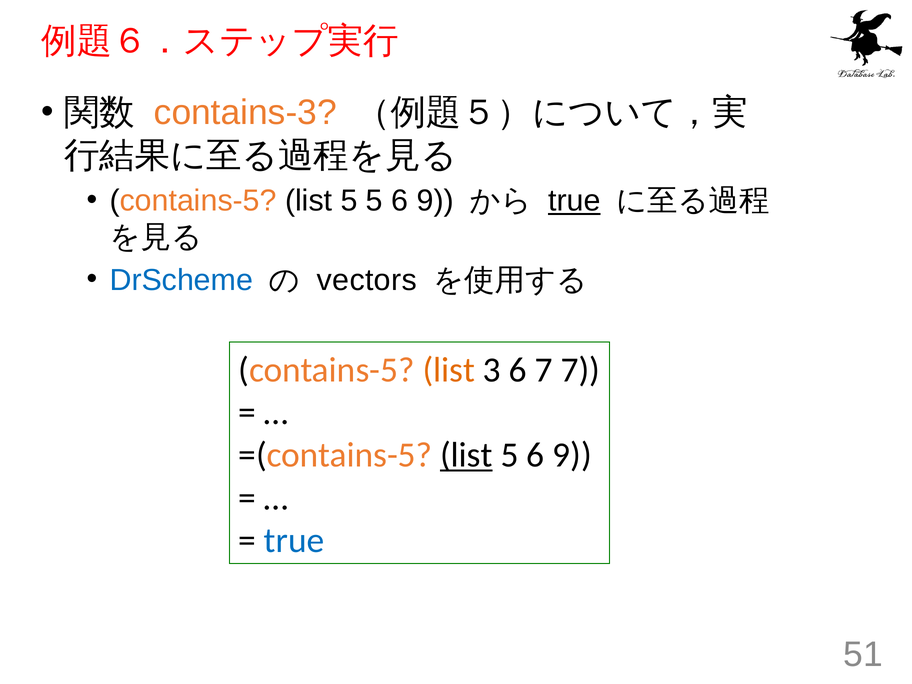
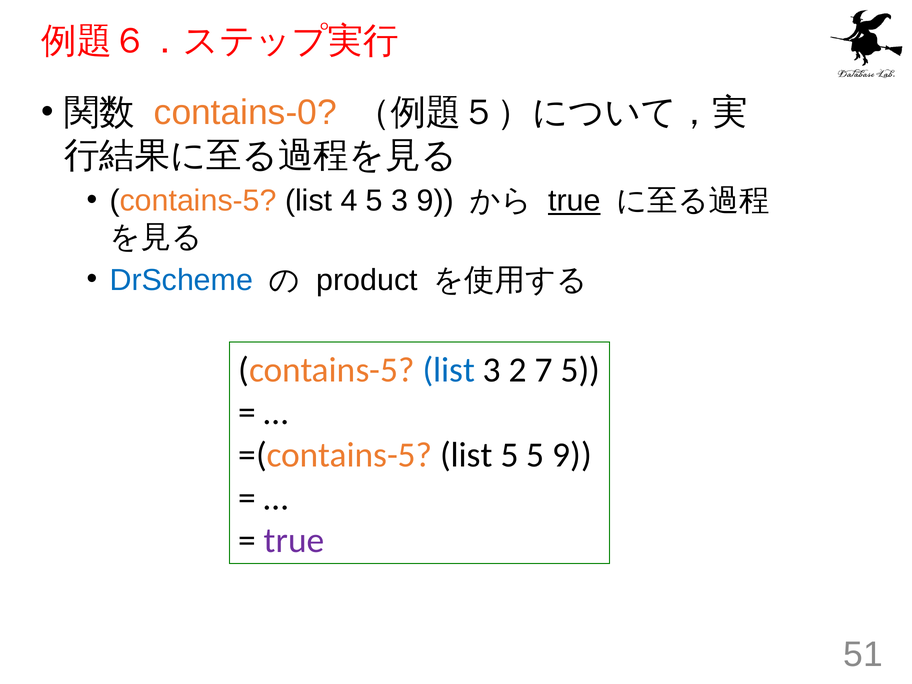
contains-3: contains-3 -> contains-0
contains-5 list 5: 5 -> 4
6 at (400, 201): 6 -> 3
vectors: vectors -> product
list at (449, 370) colour: orange -> blue
3 6: 6 -> 2
7 7: 7 -> 5
list at (466, 455) underline: present -> none
6 at (535, 455): 6 -> 5
true at (294, 540) colour: blue -> purple
